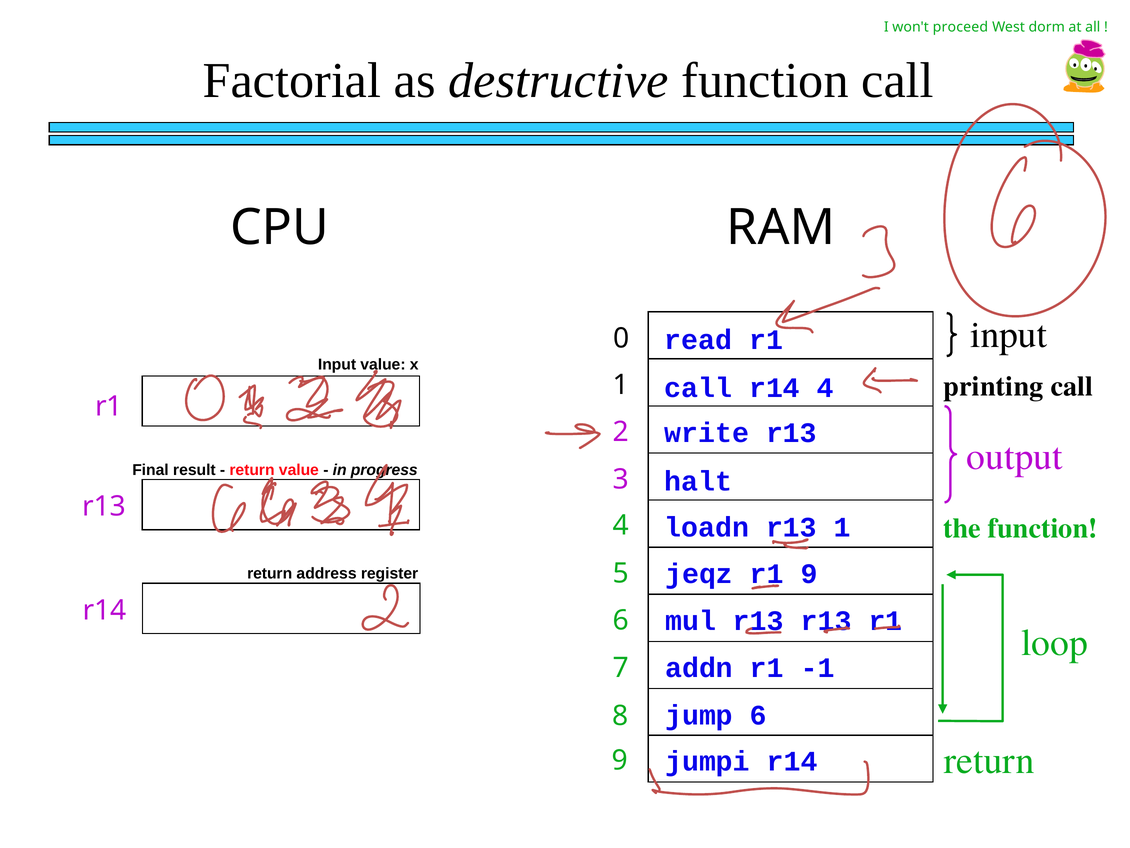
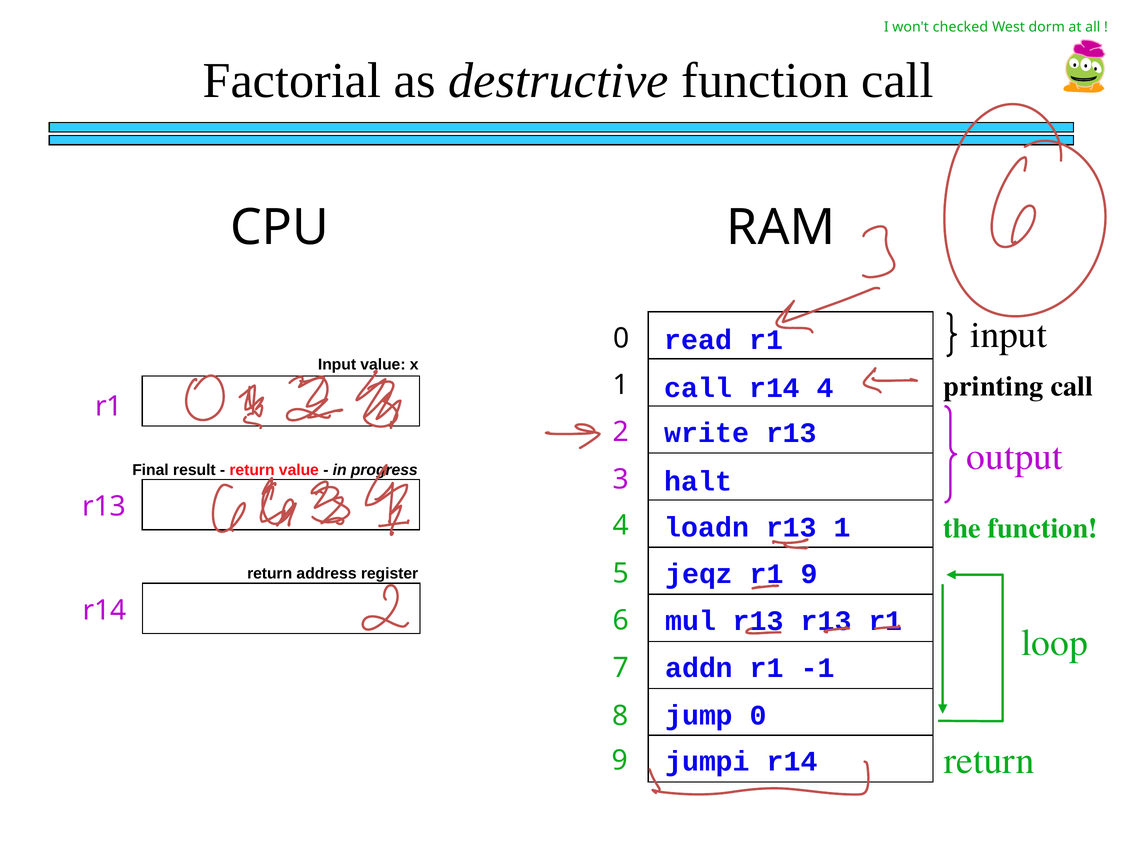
proceed: proceed -> checked
jump 6: 6 -> 0
